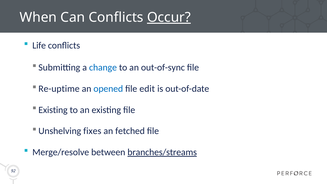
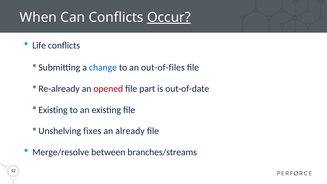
out-of-sync: out-of-sync -> out-of-files
Re-uptime: Re-uptime -> Re-already
opened colour: blue -> red
edit: edit -> part
fetched: fetched -> already
branches/streams underline: present -> none
